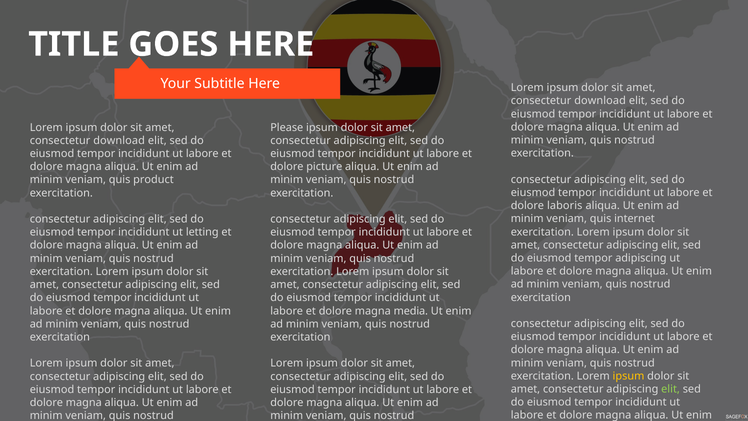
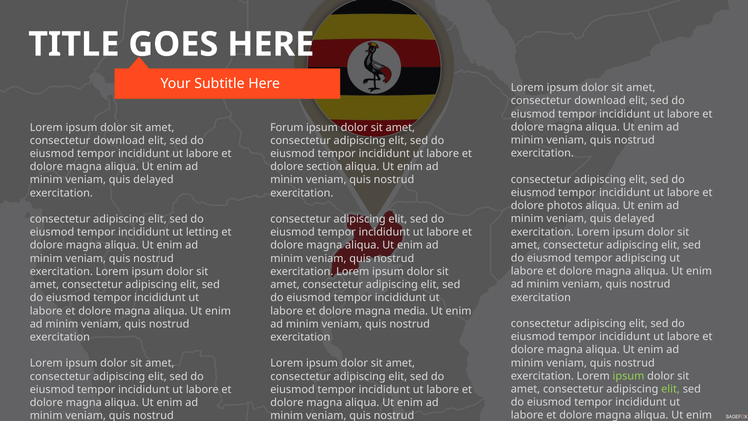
Please: Please -> Forum
picture: picture -> section
product at (153, 180): product -> delayed
laboris: laboris -> photos
internet at (634, 219): internet -> delayed
ipsum at (628, 376) colour: yellow -> light green
